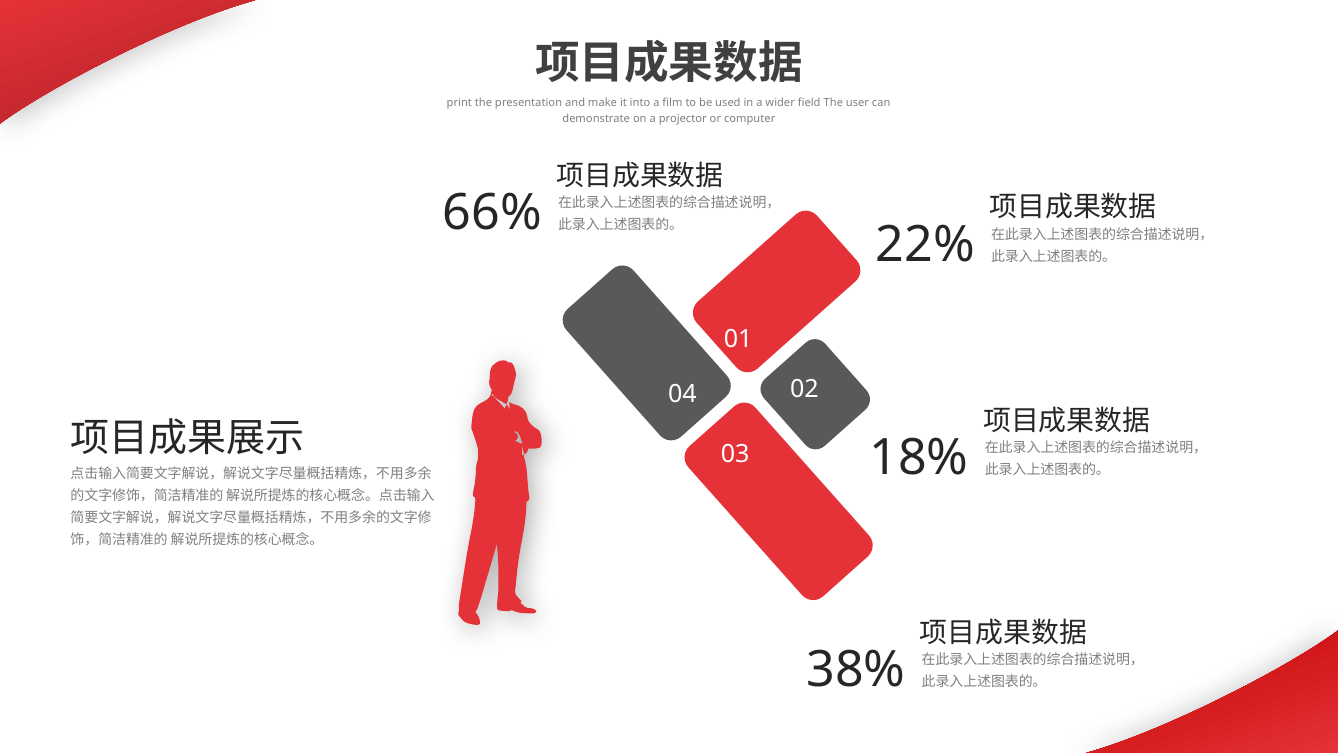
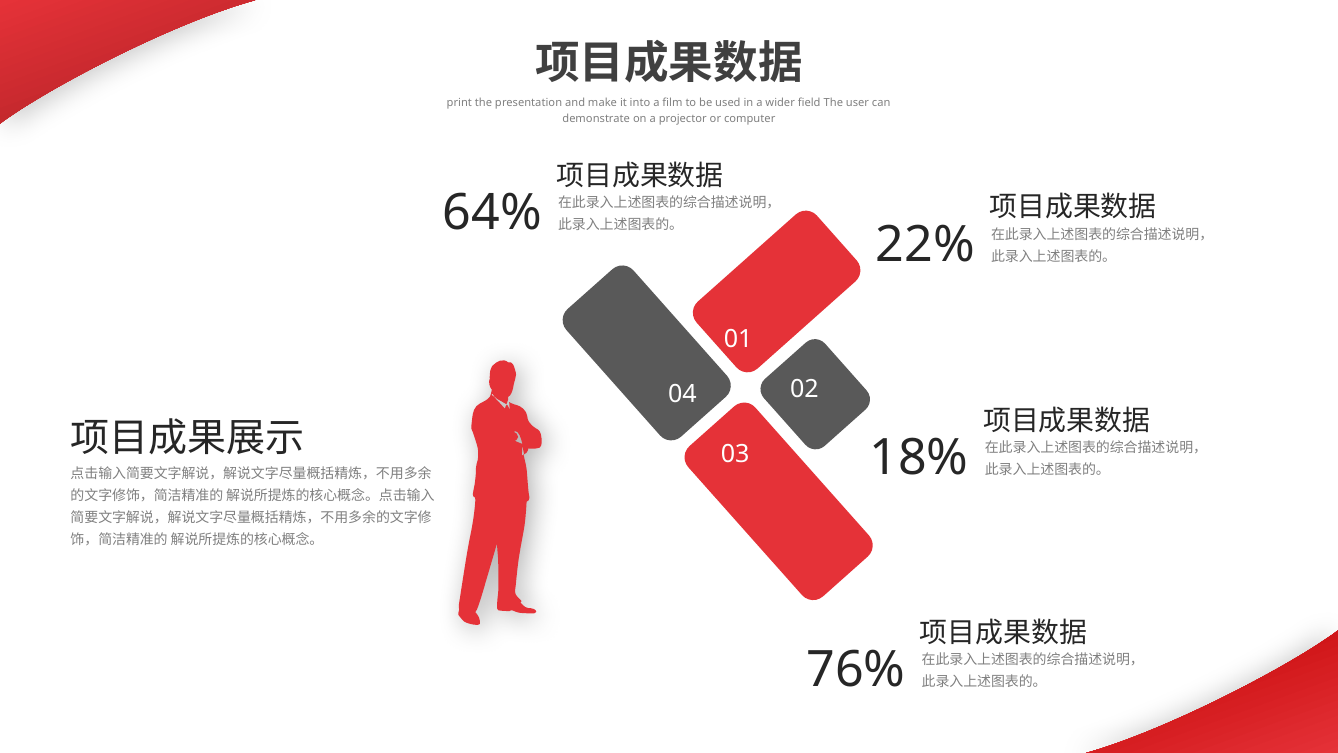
66%: 66% -> 64%
38%: 38% -> 76%
